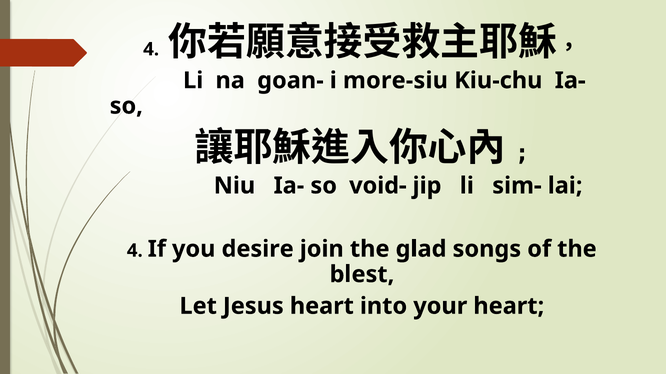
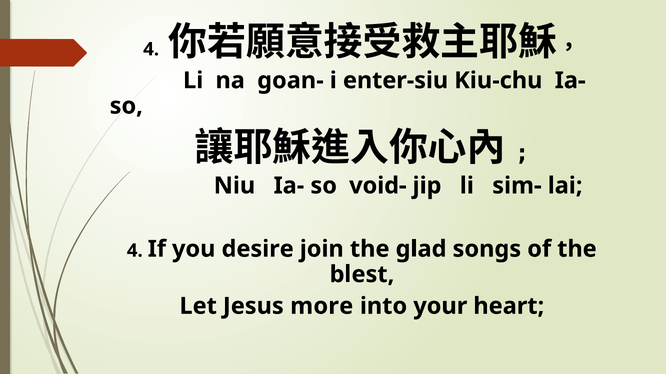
more-siu: more-siu -> enter-siu
Jesus heart: heart -> more
